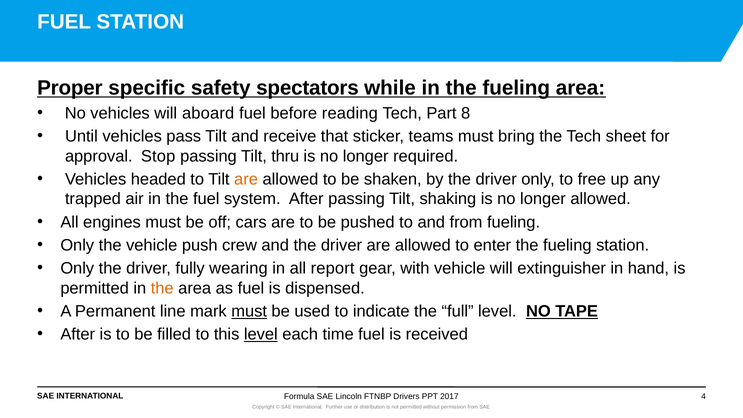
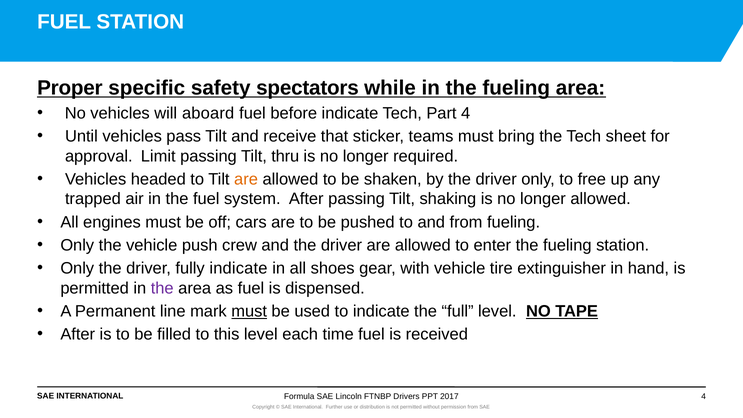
before reading: reading -> indicate
Part 8: 8 -> 4
Stop: Stop -> Limit
fully wearing: wearing -> indicate
report: report -> shoes
vehicle will: will -> tire
the at (162, 288) colour: orange -> purple
level at (261, 334) underline: present -> none
